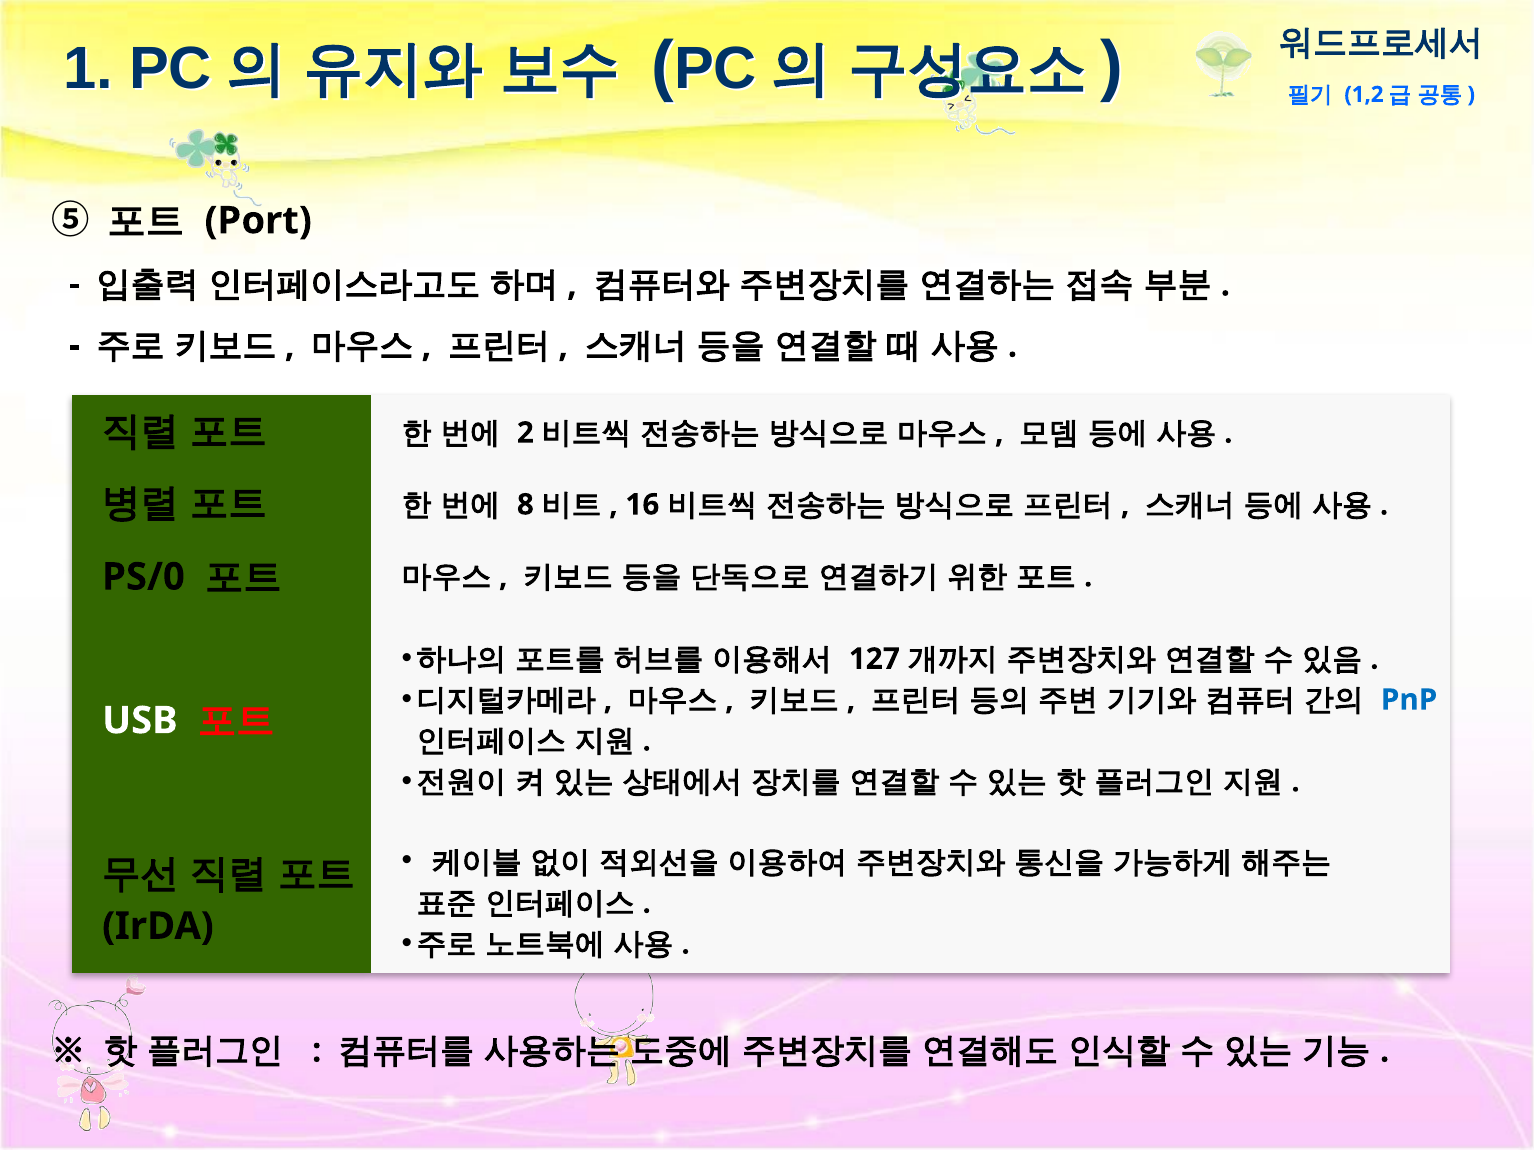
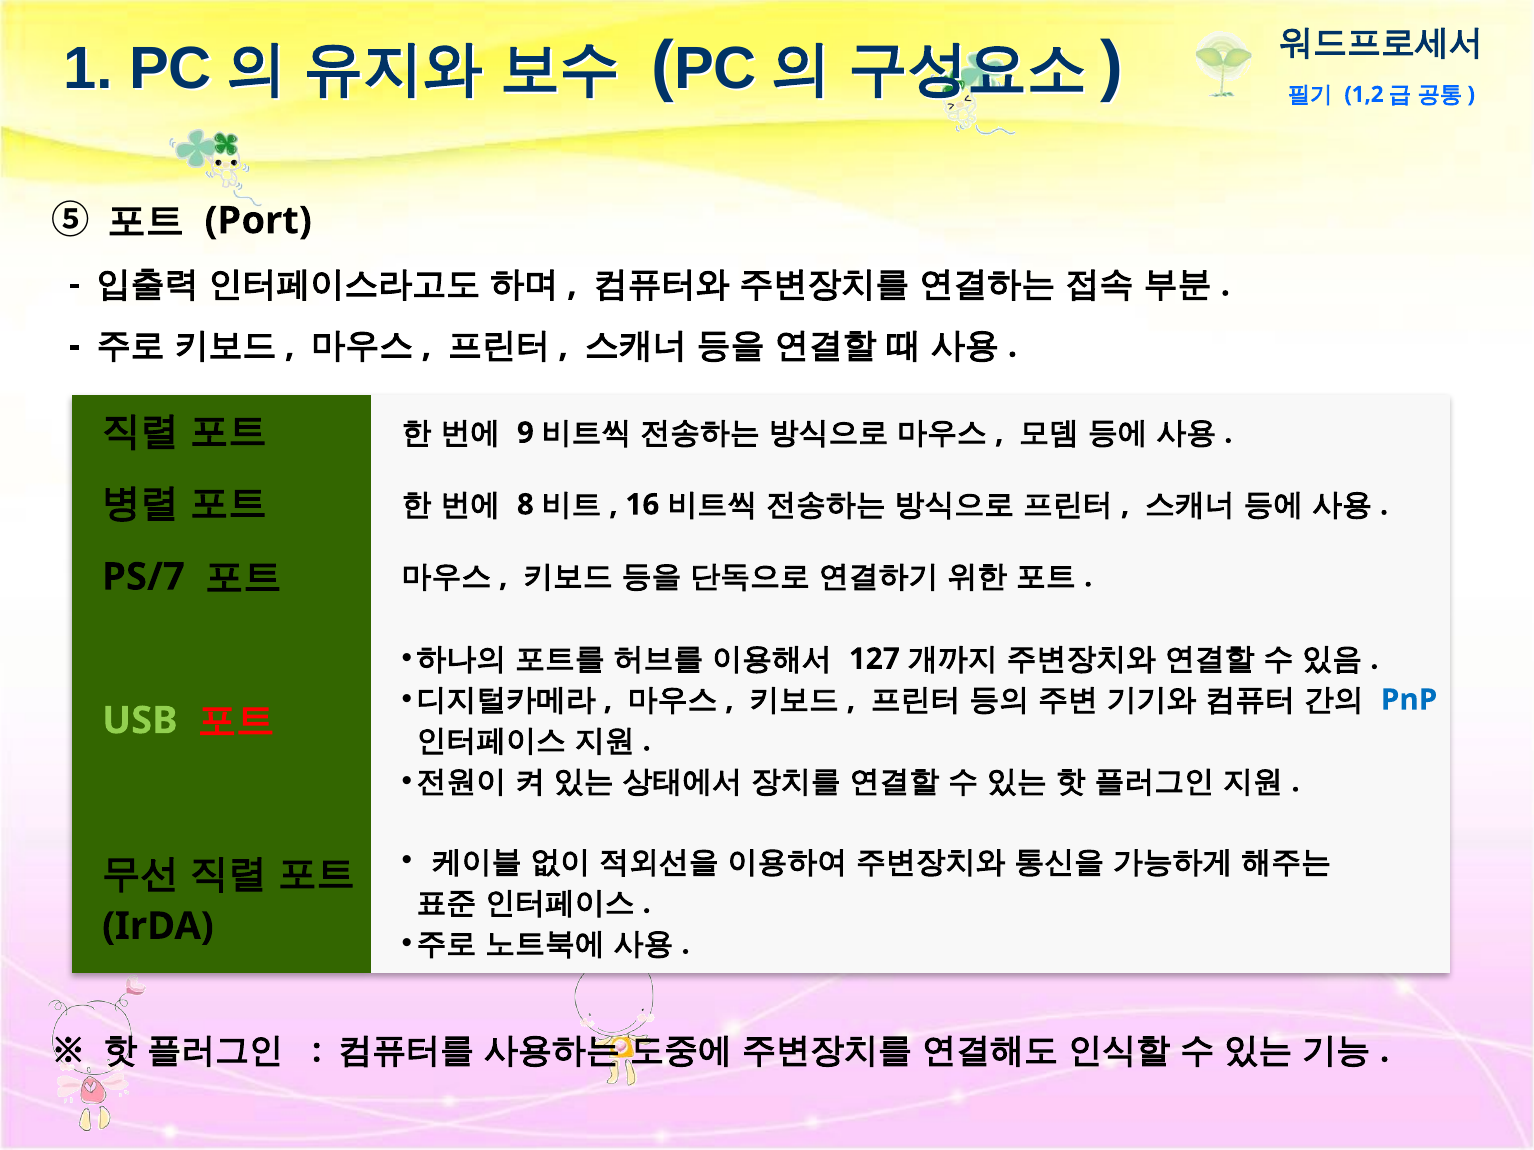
2: 2 -> 9
PS/0: PS/0 -> PS/7
USB colour: white -> light green
